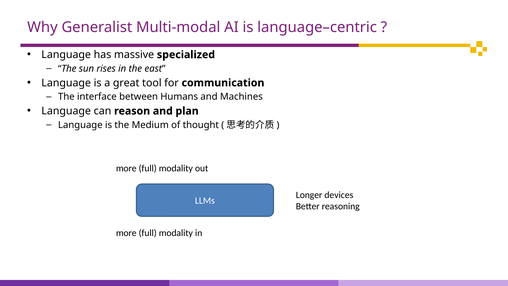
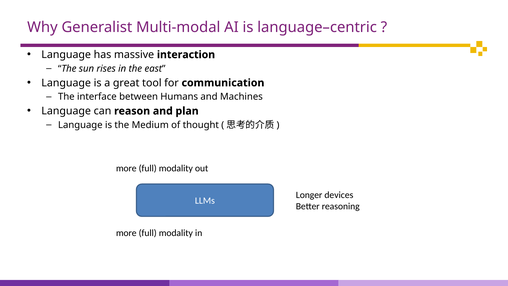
specialized: specialized -> interaction
